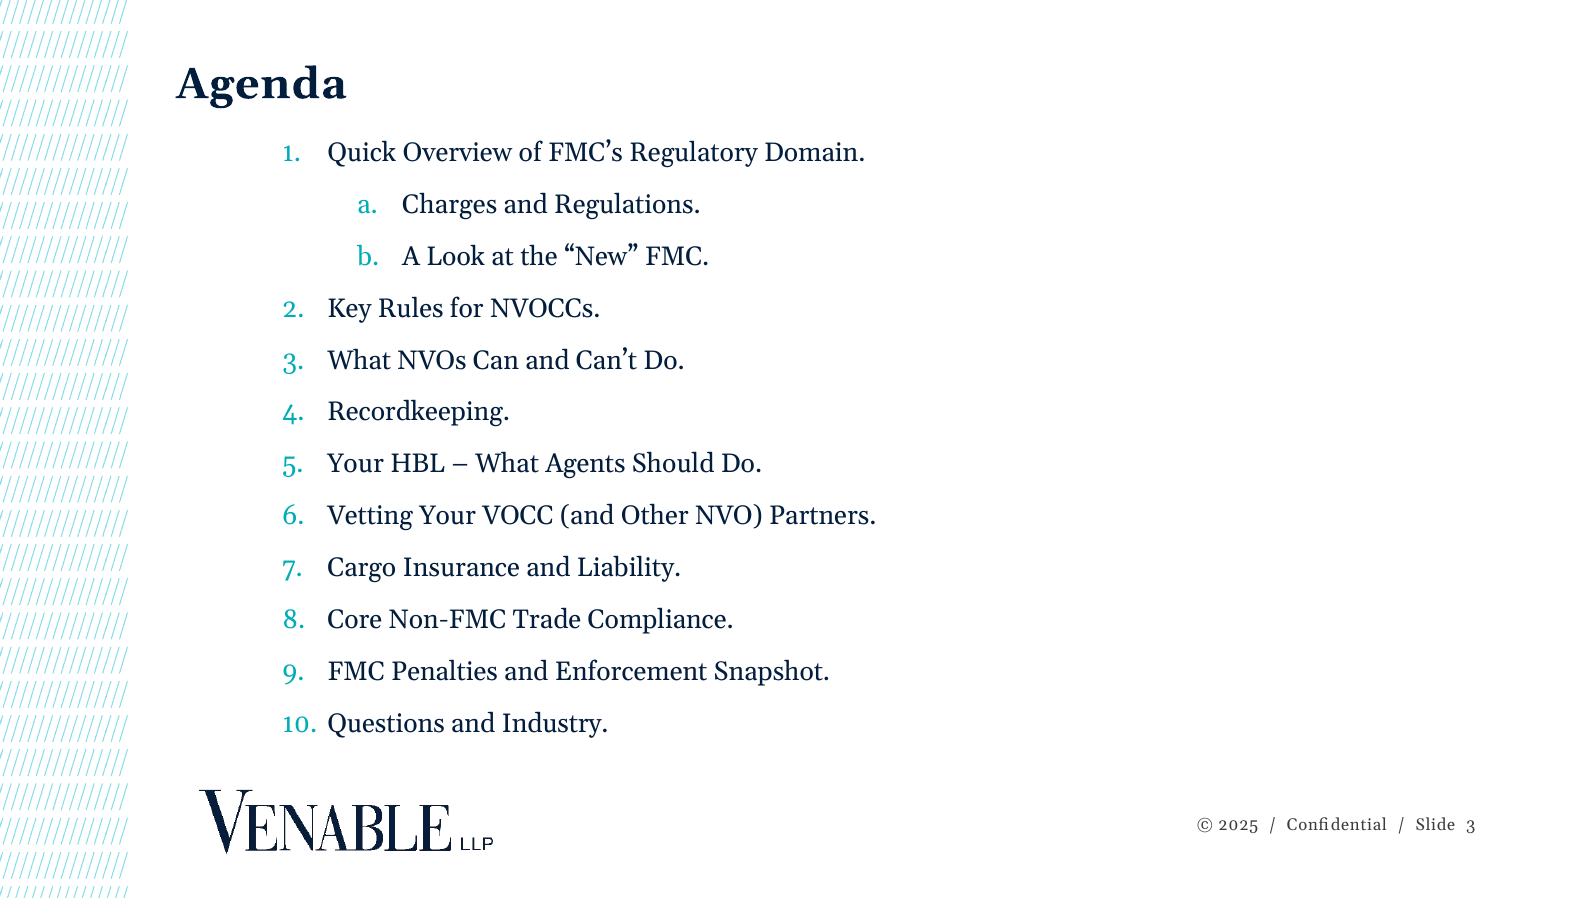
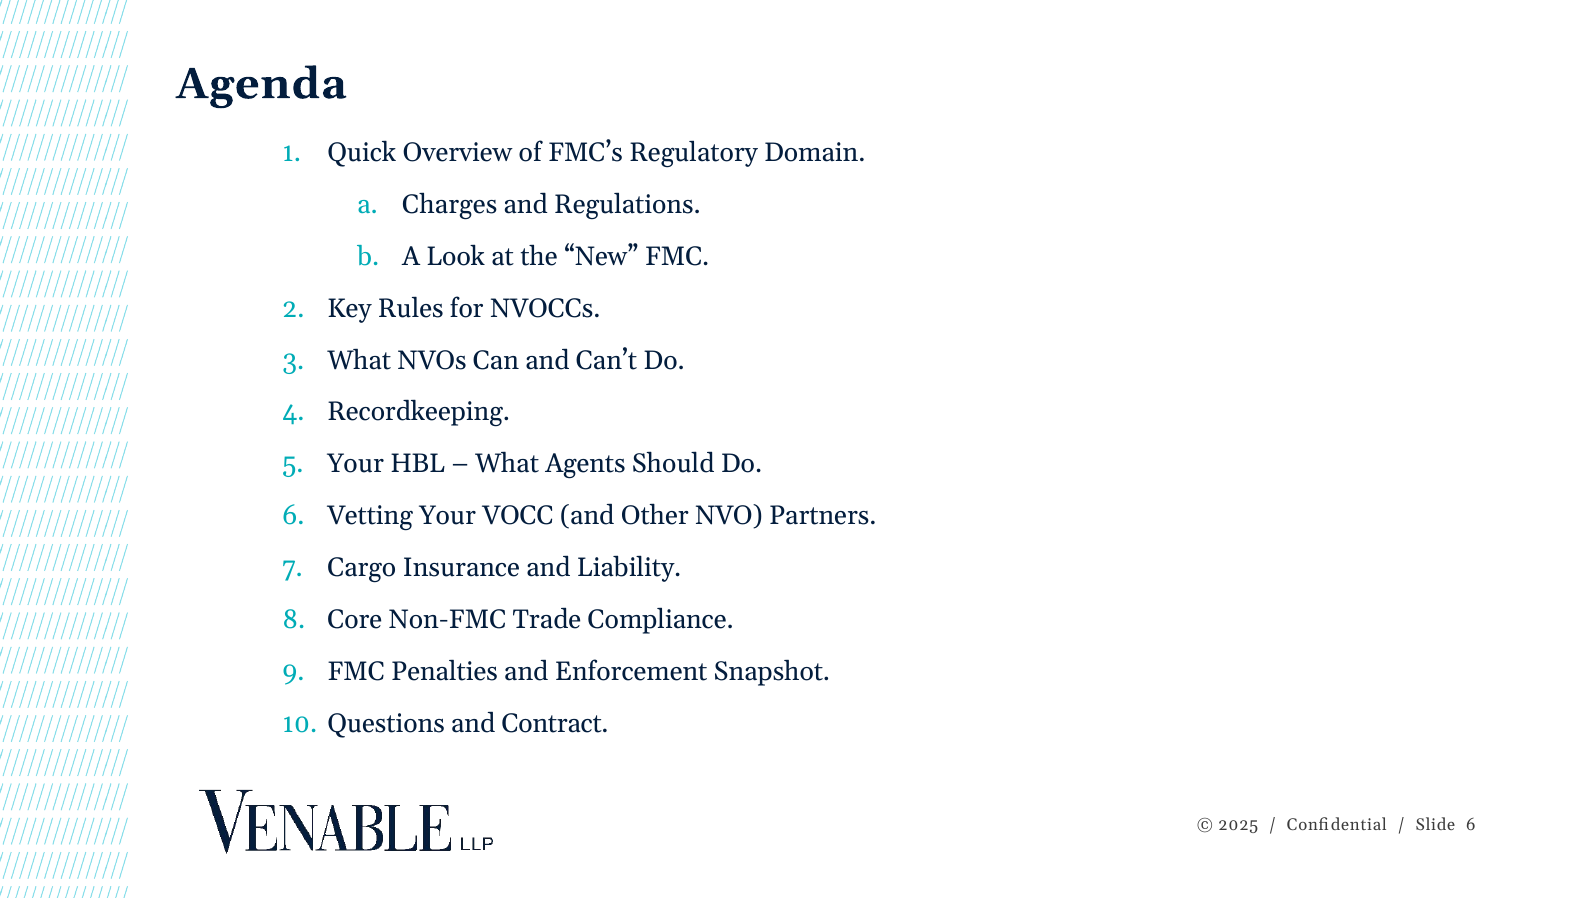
Industry: Industry -> Contract
Slide 3: 3 -> 6
